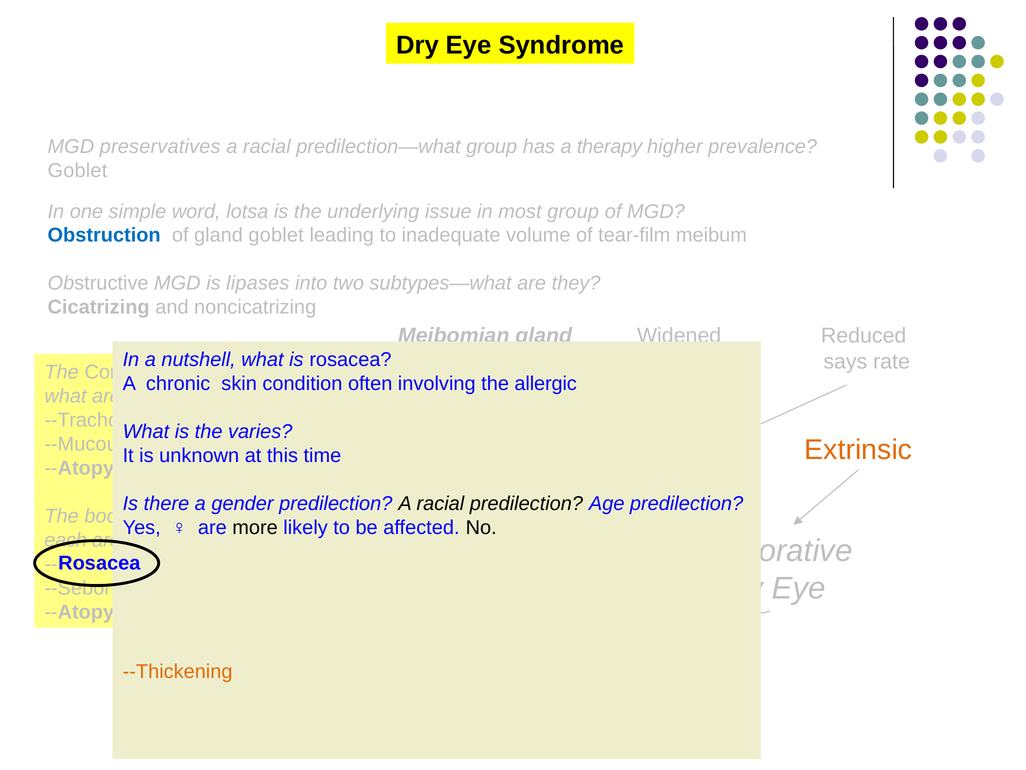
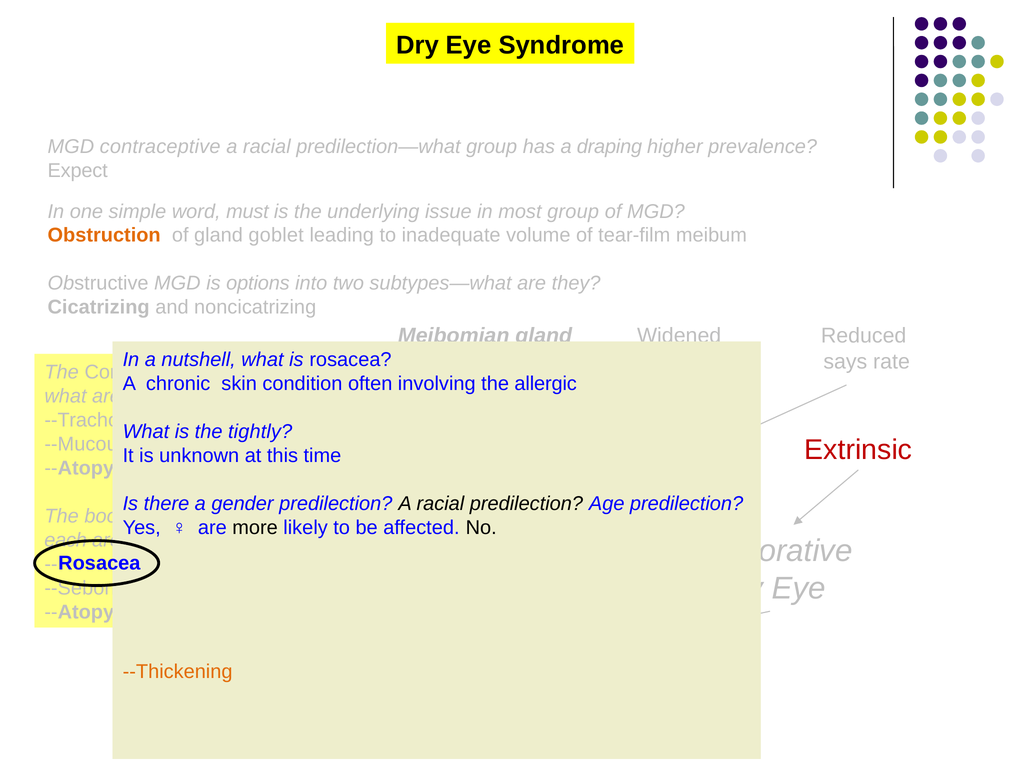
preservatives: preservatives -> contraceptive
a therapy: therapy -> draping
Goblet at (77, 170): Goblet -> Expect
lotsa: lotsa -> must
Obstruction colour: blue -> orange
lipases: lipases -> options
varies: varies -> tightly
Extrinsic colour: orange -> red
